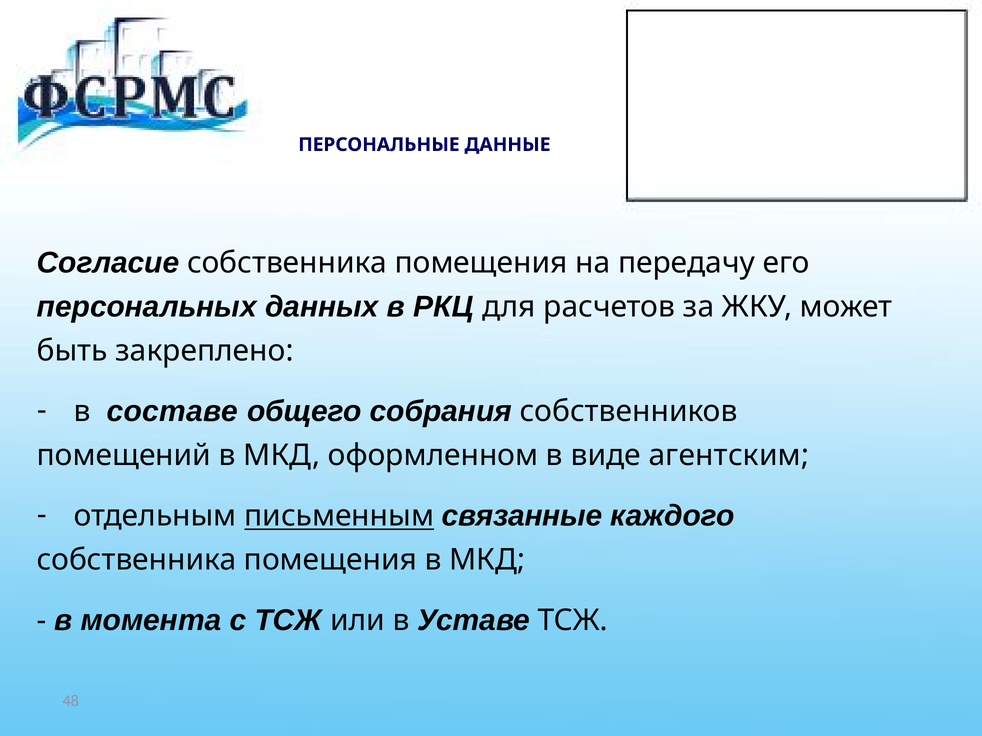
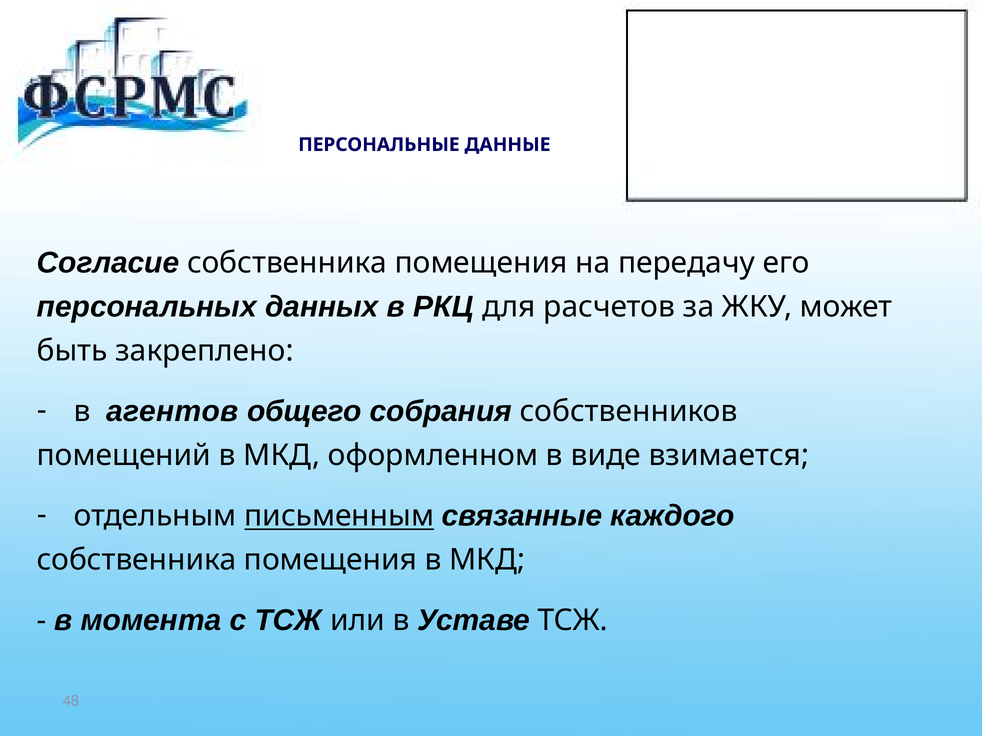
составе: составе -> агентов
агентским: агентским -> взимается
